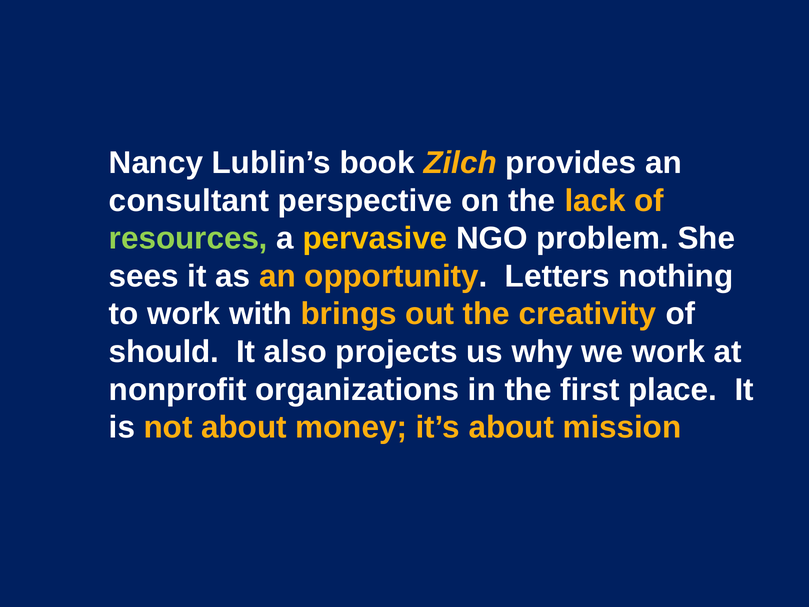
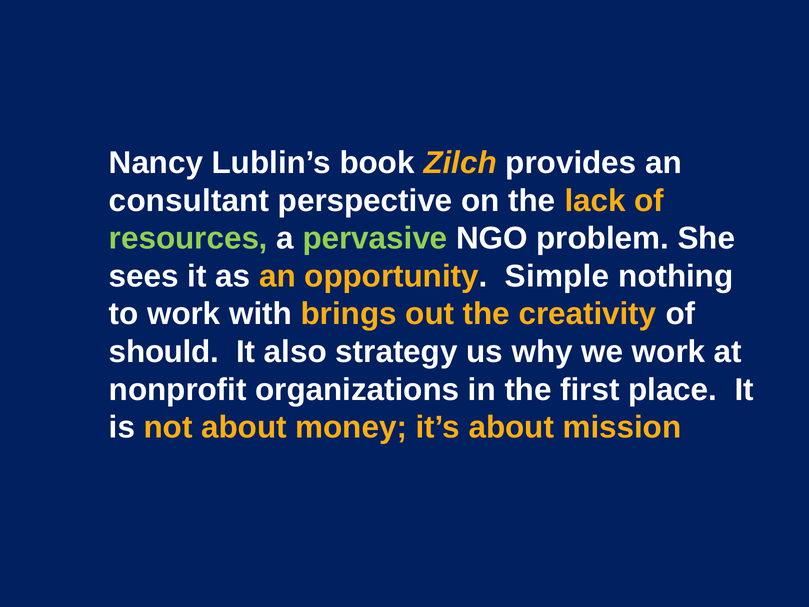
pervasive colour: yellow -> light green
Letters: Letters -> Simple
projects: projects -> strategy
